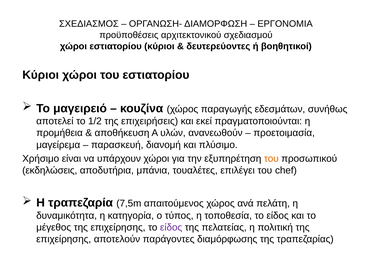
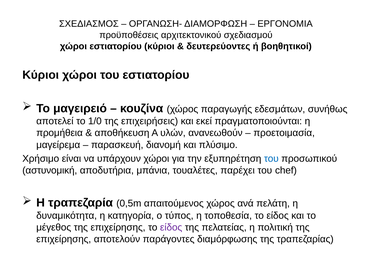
1/2: 1/2 -> 1/0
του at (271, 159) colour: orange -> blue
εκδηλώσεις: εκδηλώσεις -> αστυνομική
επιλέγει: επιλέγει -> παρέχει
7,5m: 7,5m -> 0,5m
